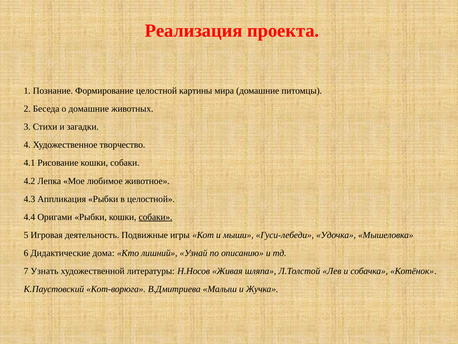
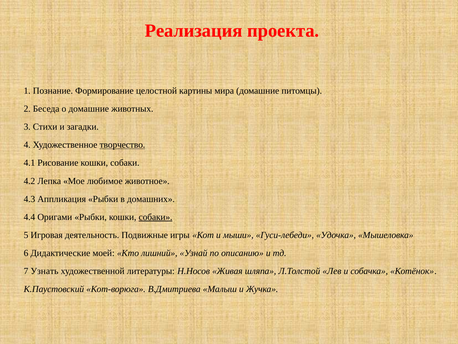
творчество underline: none -> present
в целостной: целостной -> домашних
дома: дома -> моей
